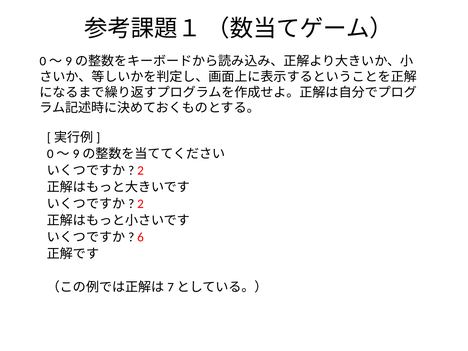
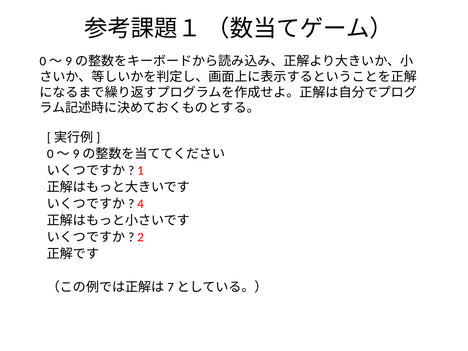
2 at (140, 171): 2 -> 1
2 at (140, 204): 2 -> 4
6: 6 -> 2
